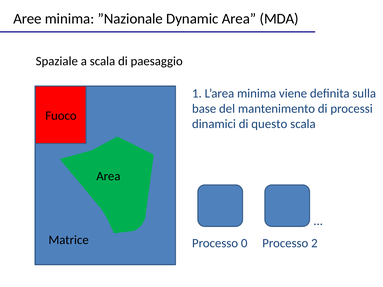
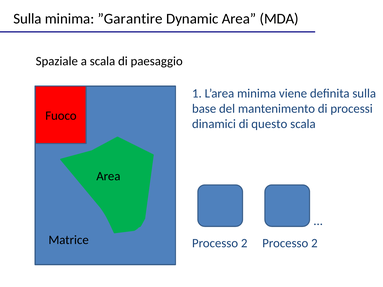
Aree at (27, 19): Aree -> Sulla
”Nazionale: ”Nazionale -> ”Garantire
0 at (244, 243): 0 -> 2
